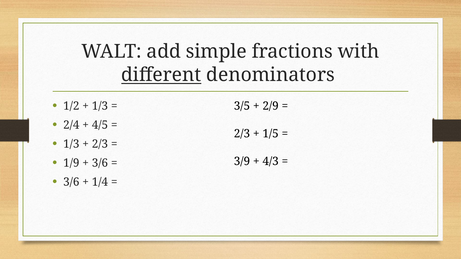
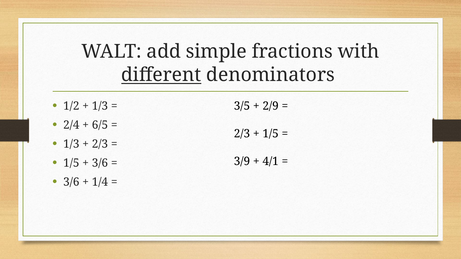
4/5: 4/5 -> 6/5
1/9 at (71, 163): 1/9 -> 1/5
4/3: 4/3 -> 4/1
